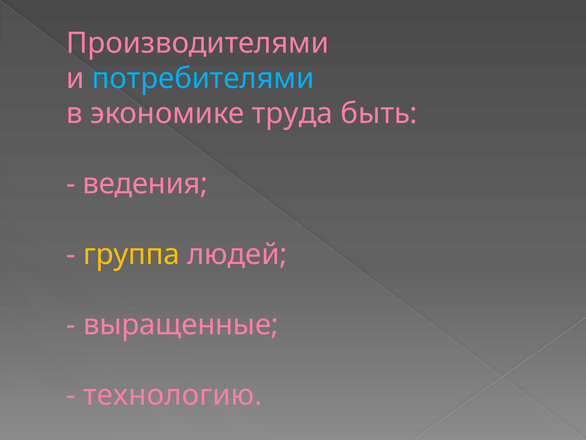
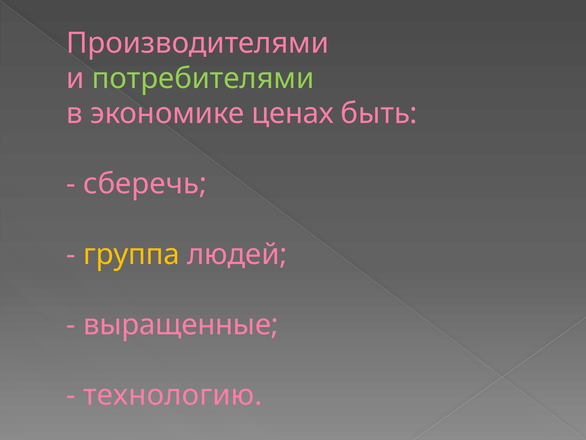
потребителями colour: light blue -> light green
труда: труда -> ценах
ведения: ведения -> сберечь
